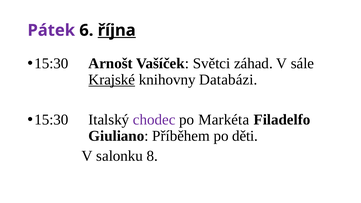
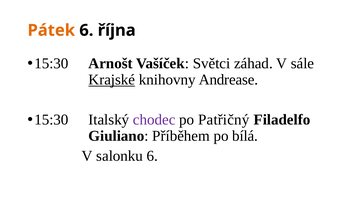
Pátek colour: purple -> orange
října underline: present -> none
Databázi: Databázi -> Andrease
Markéta: Markéta -> Patřičný
děti: děti -> bílá
salonku 8: 8 -> 6
